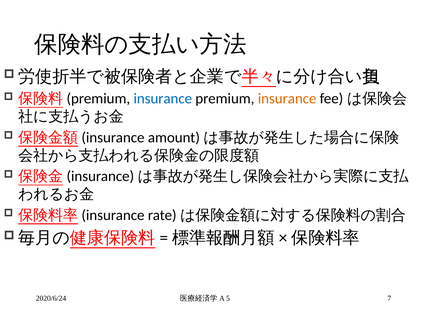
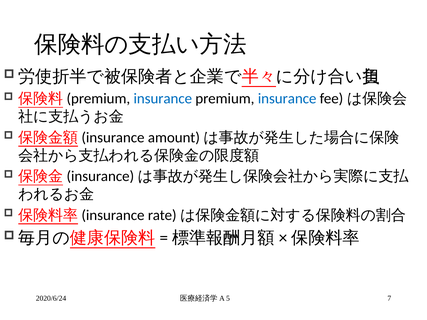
insurance at (287, 99) colour: orange -> blue
